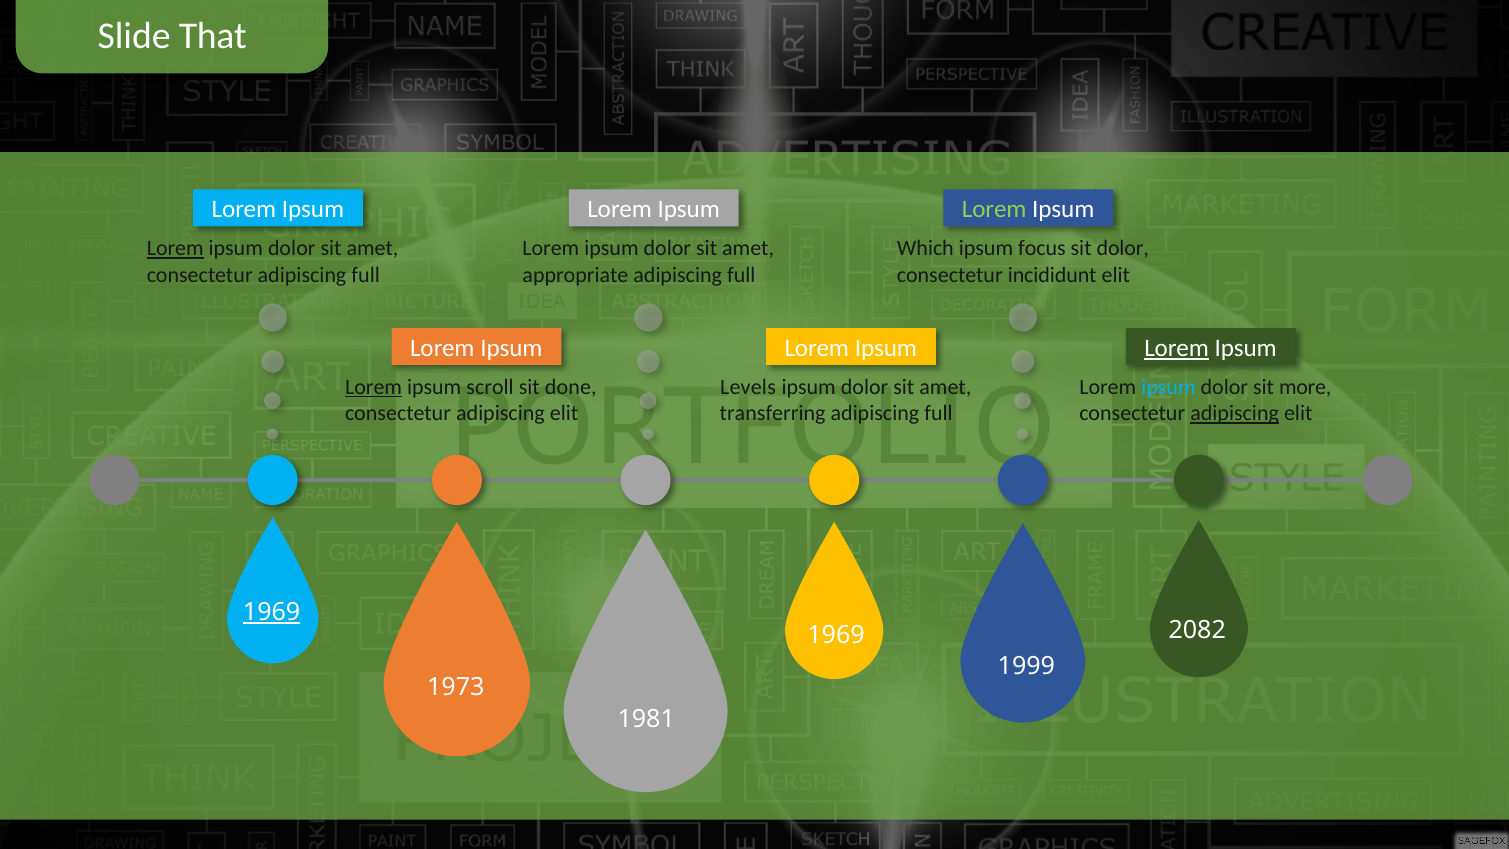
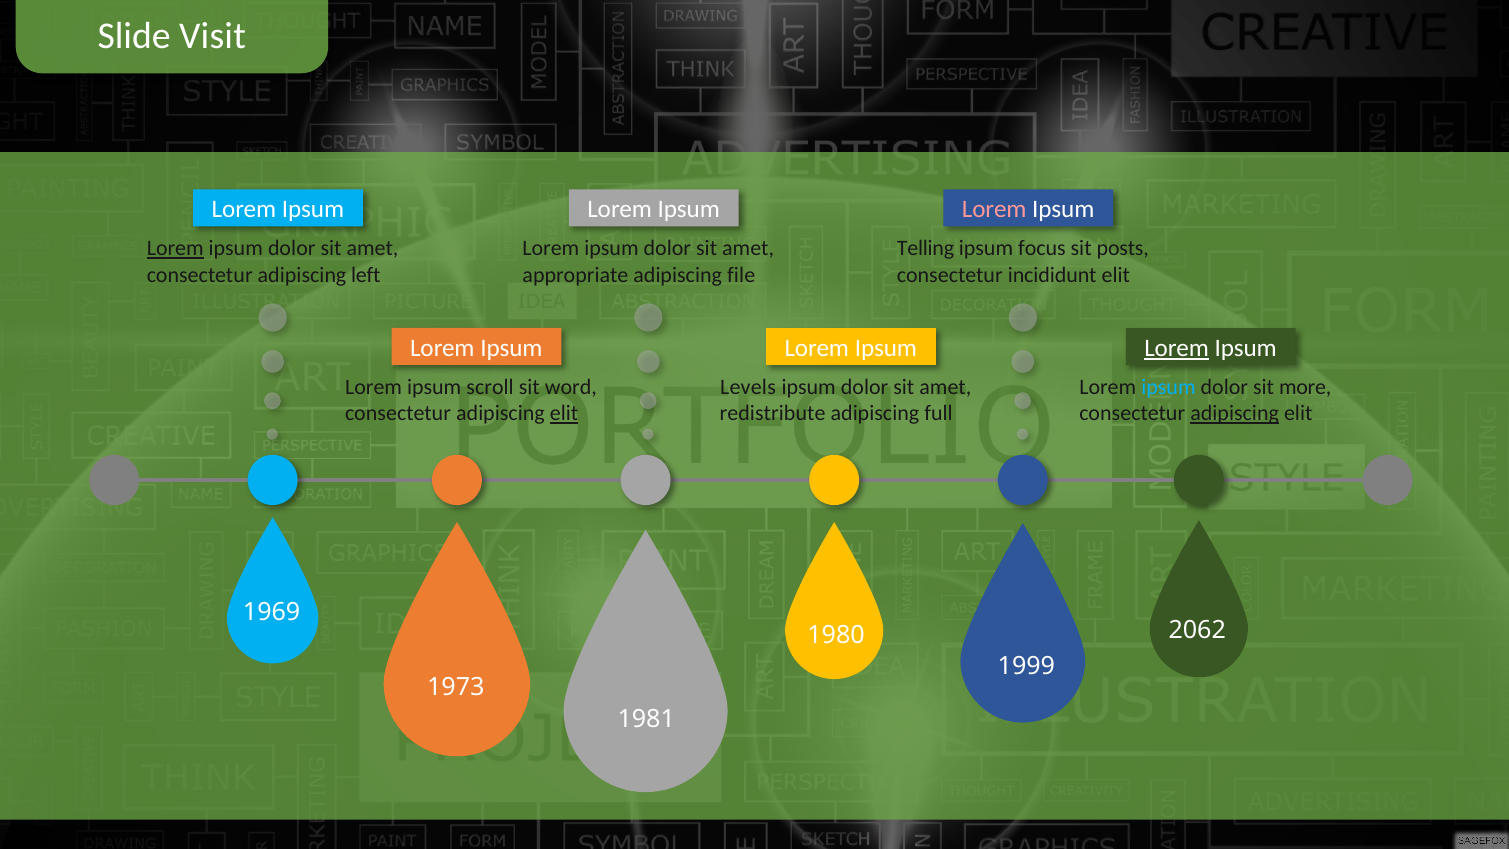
That: That -> Visit
Lorem at (994, 210) colour: light green -> pink
Which: Which -> Telling
sit dolor: dolor -> posts
consectetur adipiscing full: full -> left
full at (741, 275): full -> file
Lorem at (374, 387) underline: present -> none
done: done -> word
elit at (564, 413) underline: none -> present
transferring: transferring -> redistribute
1969 at (272, 612) underline: present -> none
2082: 2082 -> 2062
1969 at (836, 635): 1969 -> 1980
